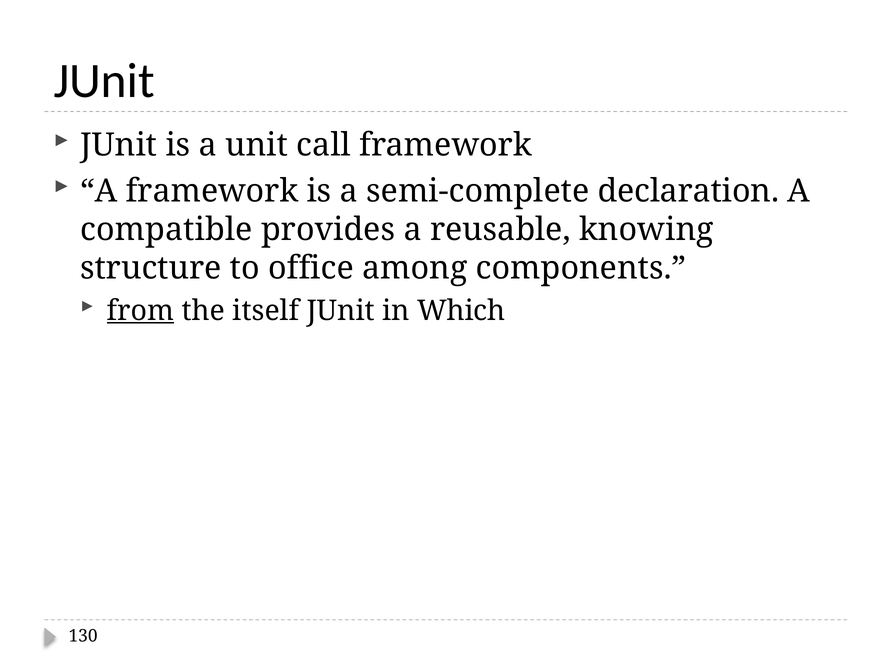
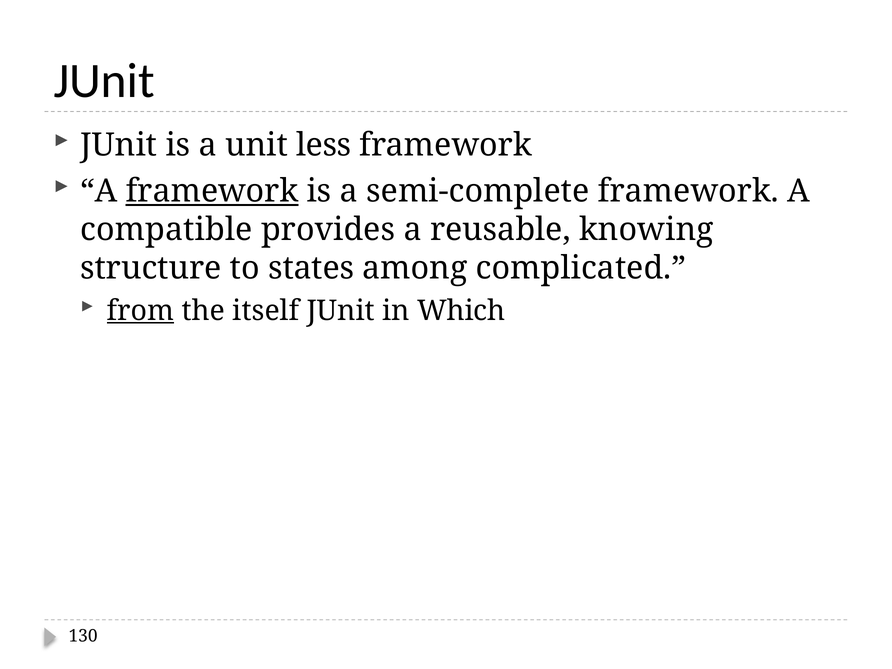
call: call -> less
framework at (212, 191) underline: none -> present
semi-complete declaration: declaration -> framework
office: office -> states
components: components -> complicated
